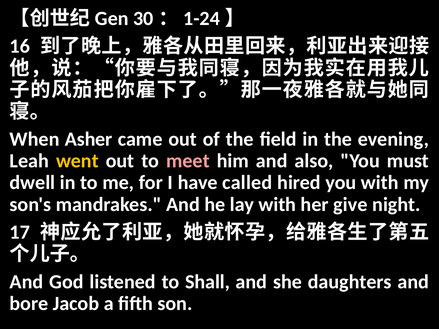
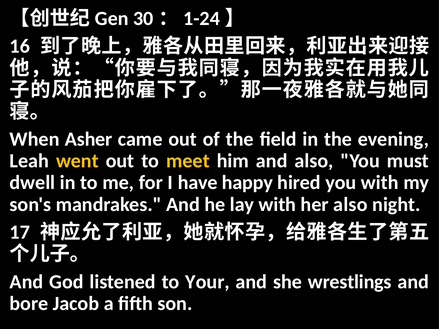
meet colour: pink -> yellow
called: called -> happy
her give: give -> also
Shall: Shall -> Your
daughters: daughters -> wrestlings
